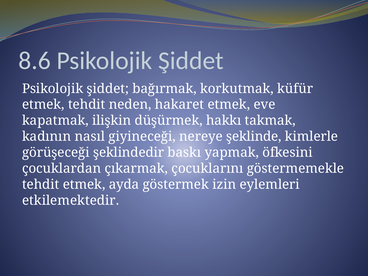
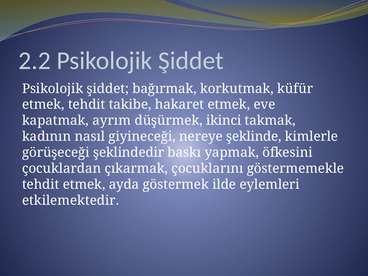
8.6: 8.6 -> 2.2
neden: neden -> takibe
ilişkin: ilişkin -> ayrım
hakkı: hakkı -> ikinci
izin: izin -> ilde
